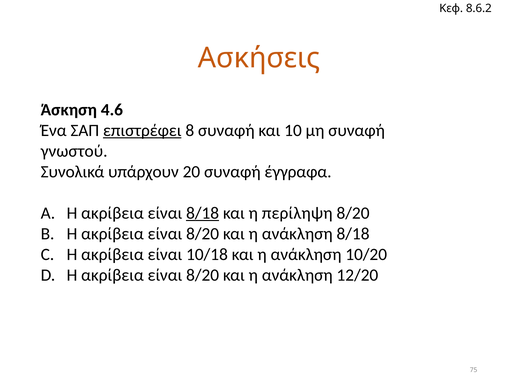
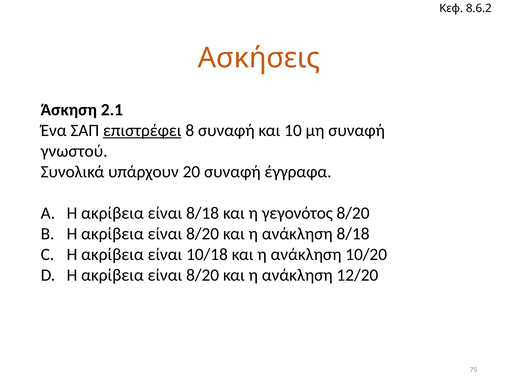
4.6: 4.6 -> 2.1
8/18 at (203, 213) underline: present -> none
περίληψη: περίληψη -> γεγονότος
